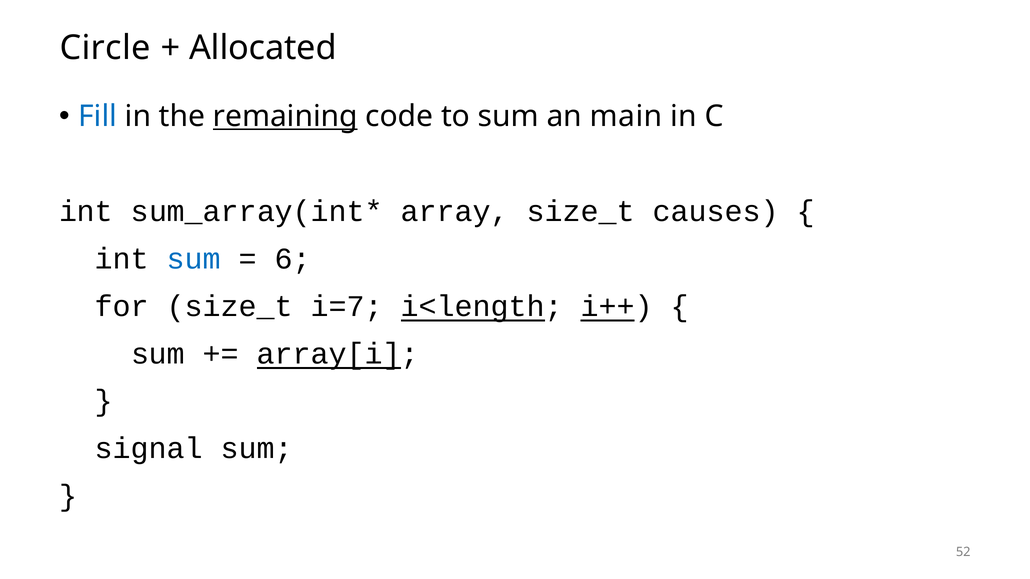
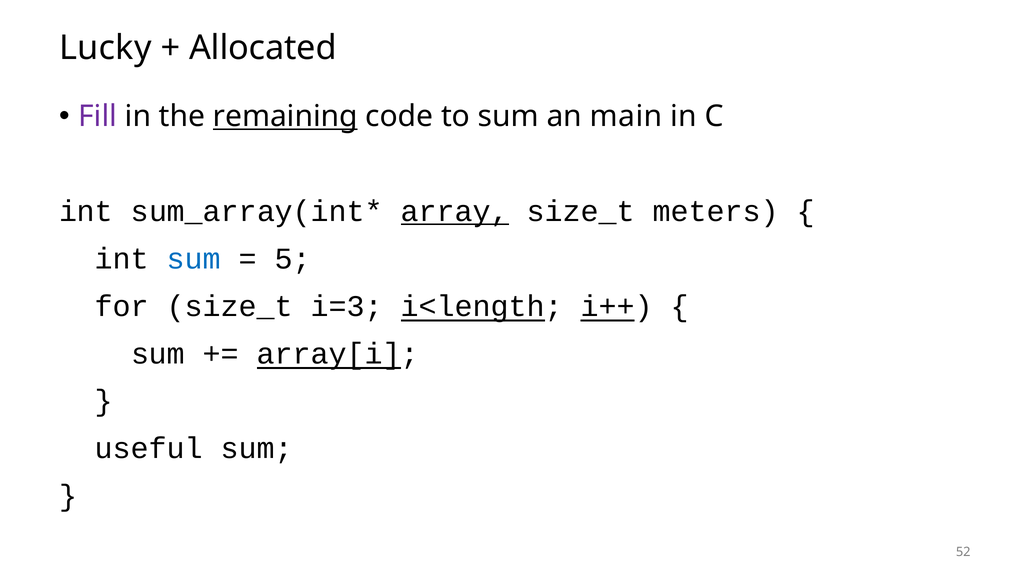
Circle: Circle -> Lucky
Fill colour: blue -> purple
array underline: none -> present
causes: causes -> meters
6: 6 -> 5
i=7: i=7 -> i=3
signal: signal -> useful
